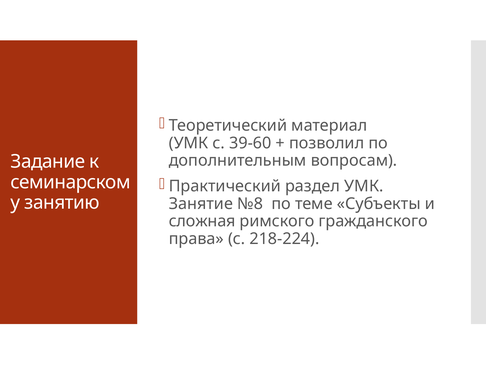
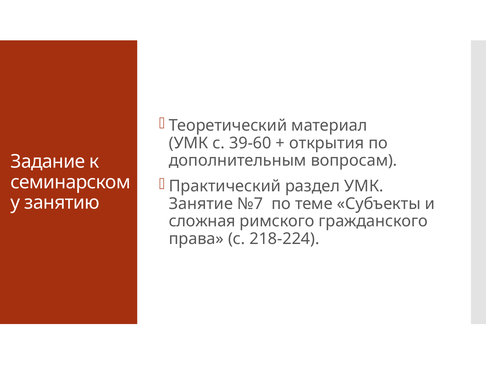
позволил: позволил -> открытия
№8: №8 -> №7
